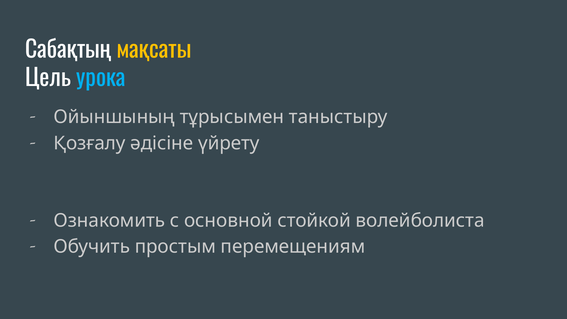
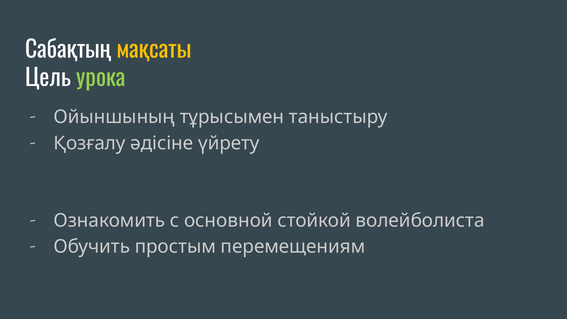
урока colour: light blue -> light green
